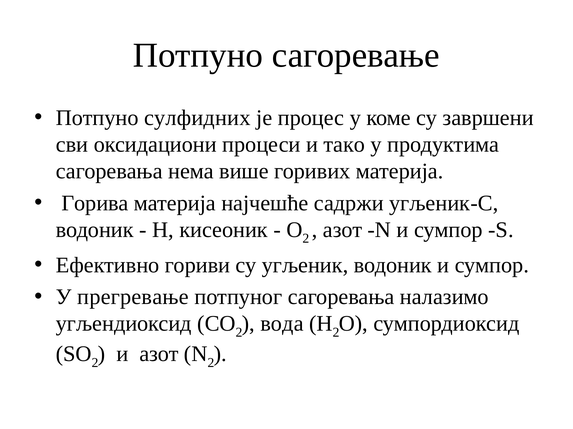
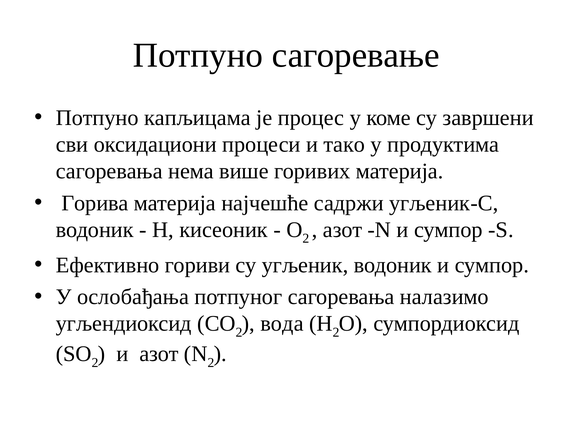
сулфидних: сулфидних -> капљицама
прегревање: прегревање -> ослобађања
